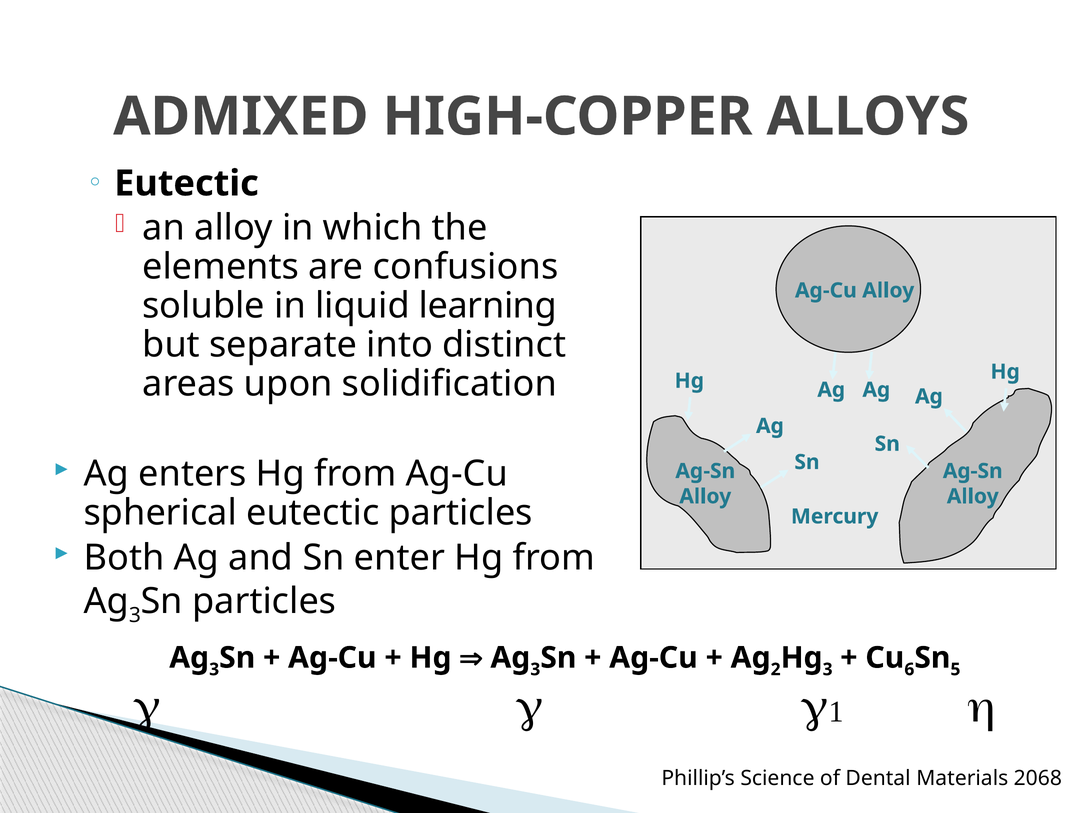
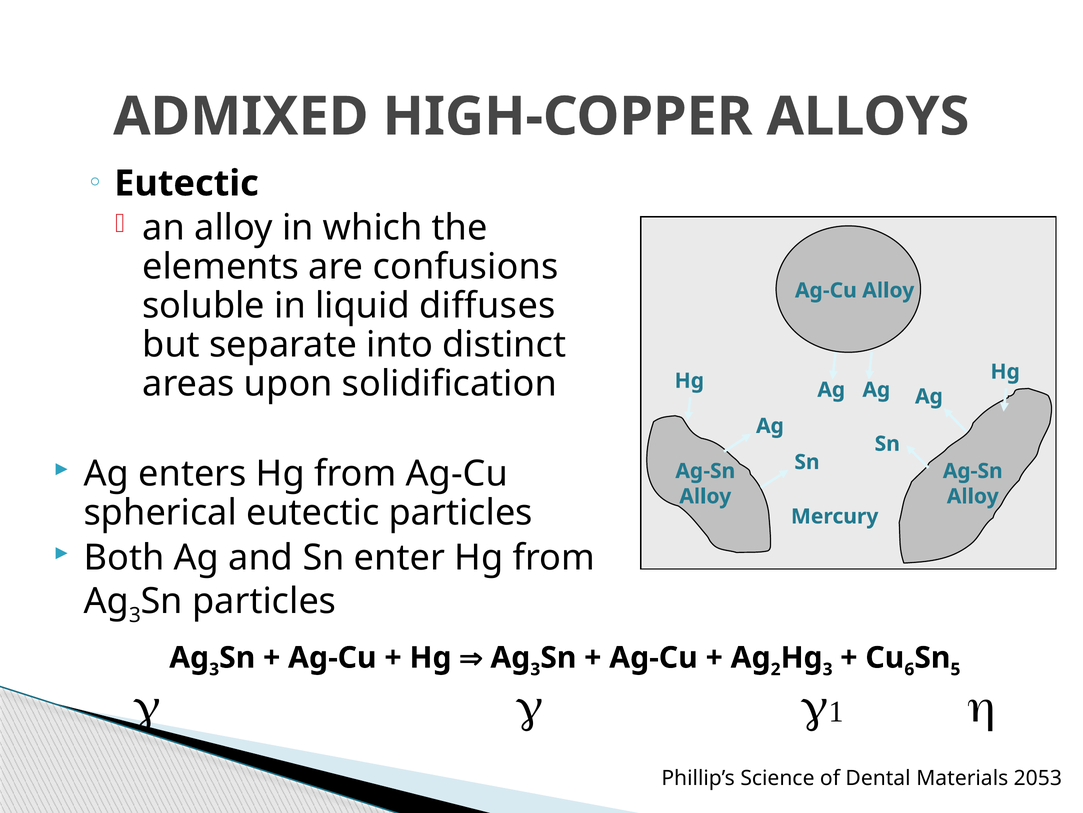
learning: learning -> diffuses
2068: 2068 -> 2053
